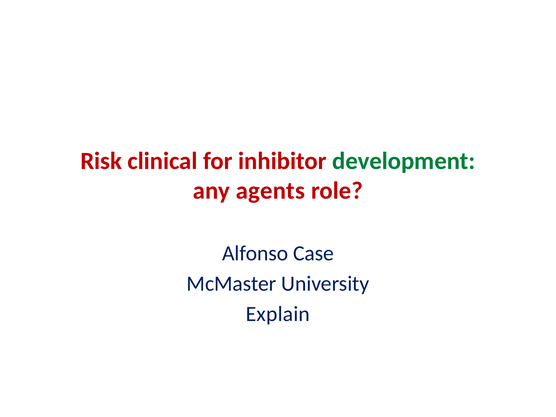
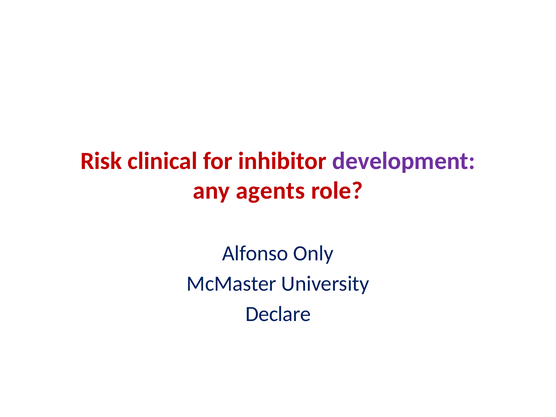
development colour: green -> purple
Case: Case -> Only
Explain: Explain -> Declare
